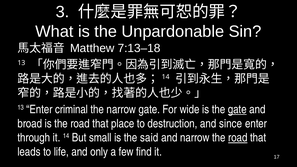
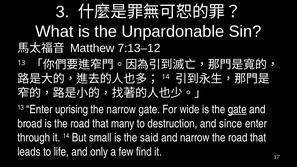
7:13–18: 7:13–18 -> 7:13–12
criminal: criminal -> uprising
place: place -> many
road at (238, 138) underline: present -> none
